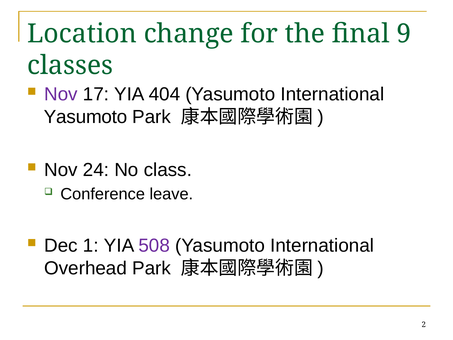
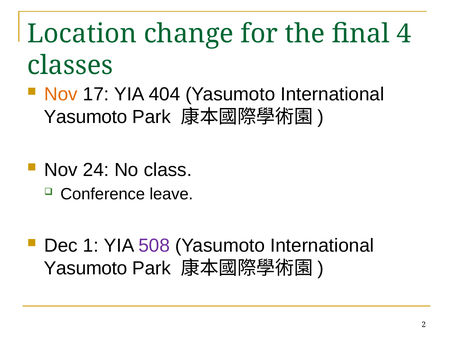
9: 9 -> 4
Nov at (61, 94) colour: purple -> orange
Overhead at (86, 268): Overhead -> Yasumoto
